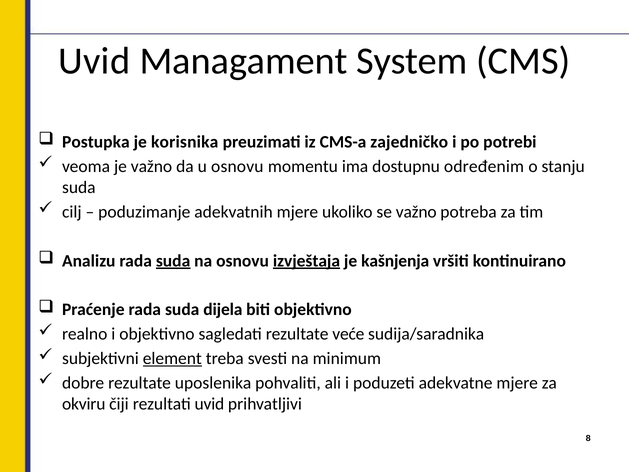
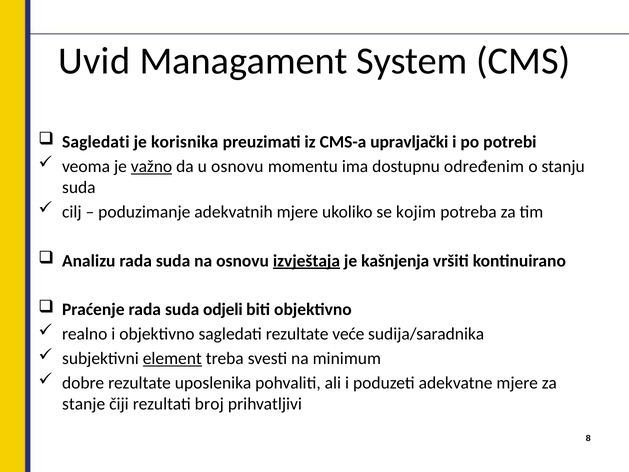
Postupka at (96, 142): Postupka -> Sagledati
zajedničko: zajedničko -> upravljački
važno at (151, 166) underline: none -> present
se važno: važno -> kojim
suda at (173, 261) underline: present -> none
dijela: dijela -> odjeli
okviru: okviru -> stanje
rezultati uvid: uvid -> broj
